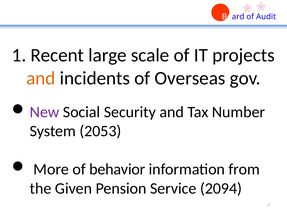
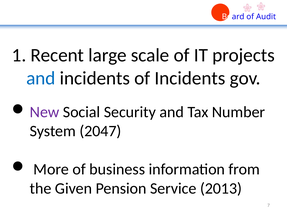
and at (41, 78) colour: orange -> blue
of Overseas: Overseas -> Incidents
2053: 2053 -> 2047
behavior: behavior -> business
2094: 2094 -> 2013
